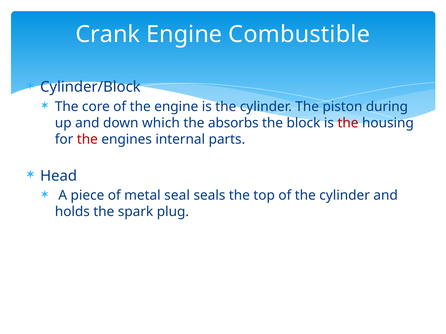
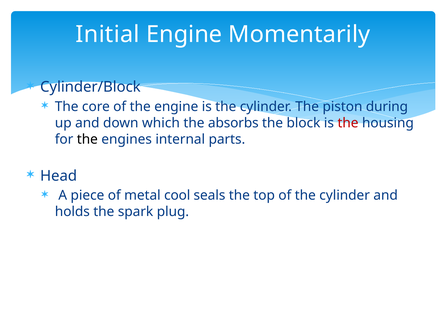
Crank: Crank -> Initial
Combustible: Combustible -> Momentarily
the at (87, 139) colour: red -> black
seal: seal -> cool
